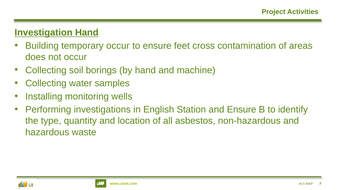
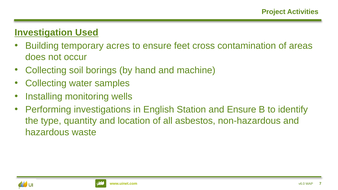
Investigation Hand: Hand -> Used
temporary occur: occur -> acres
